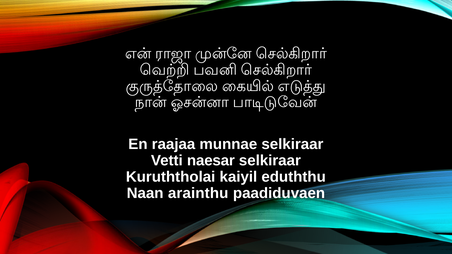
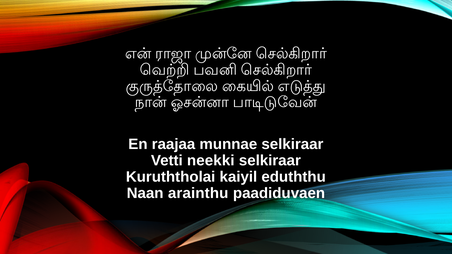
naesar: naesar -> neekki
